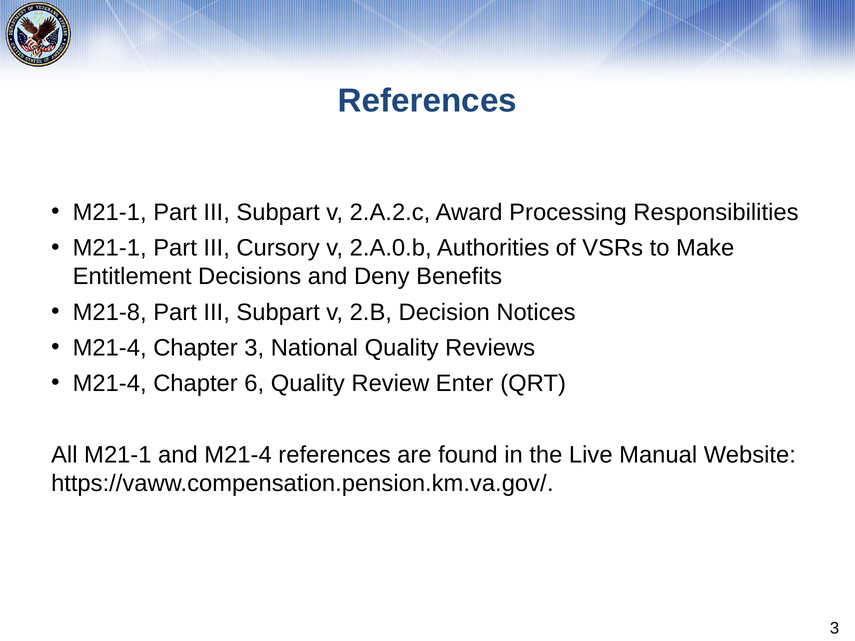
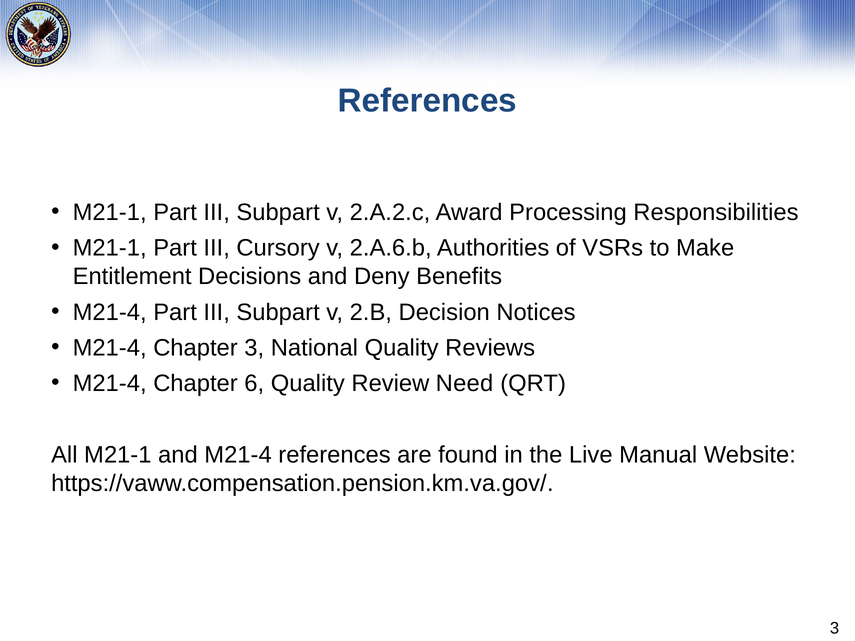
2.A.0.b: 2.A.0.b -> 2.A.6.b
M21-8 at (110, 312): M21-8 -> M21-4
Enter: Enter -> Need
